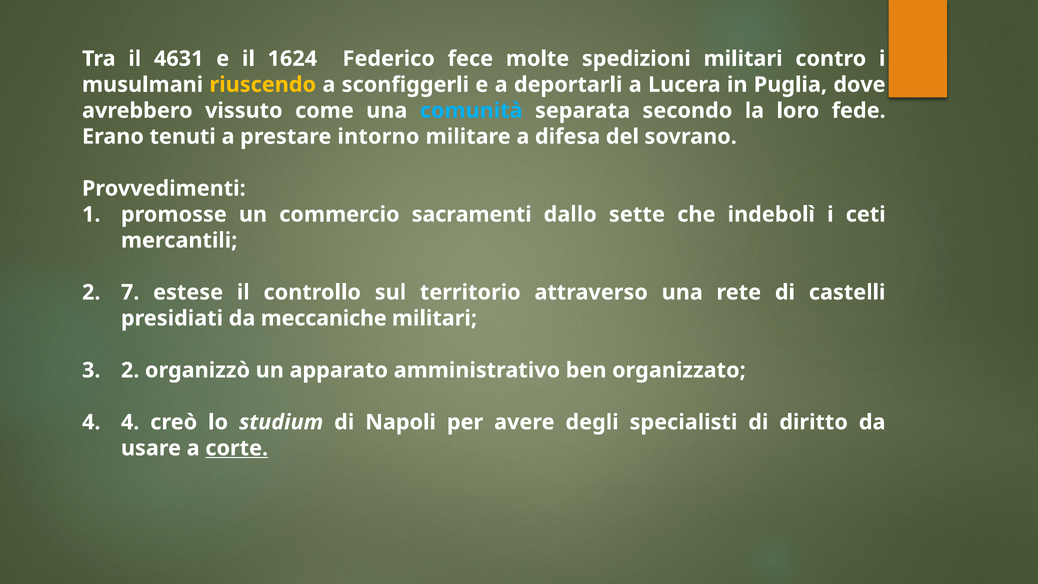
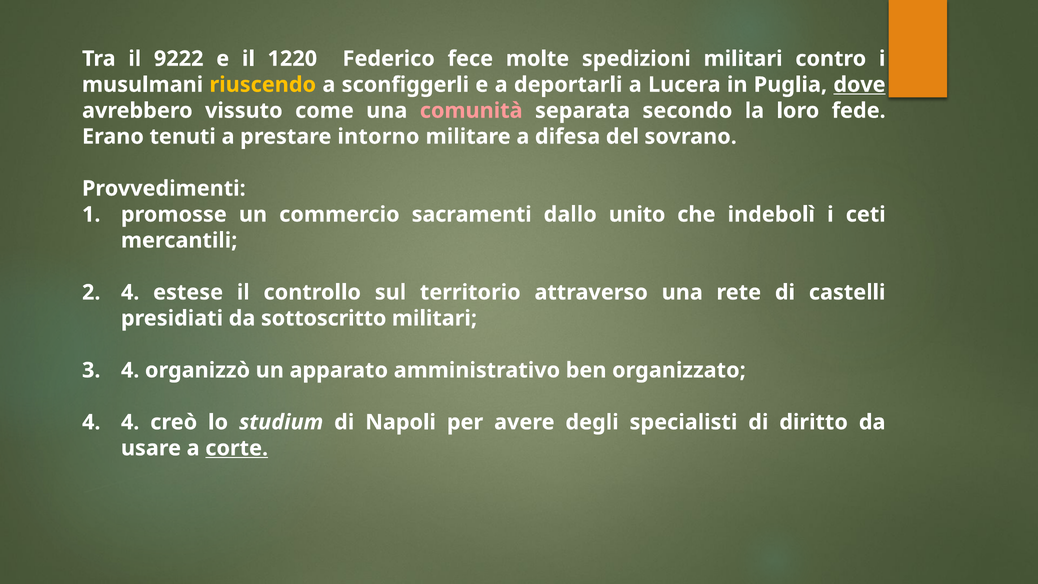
4631: 4631 -> 9222
1624: 1624 -> 1220
dove underline: none -> present
comunità colour: light blue -> pink
sette: sette -> unito
2 7: 7 -> 4
meccaniche: meccaniche -> sottoscritto
3 2: 2 -> 4
